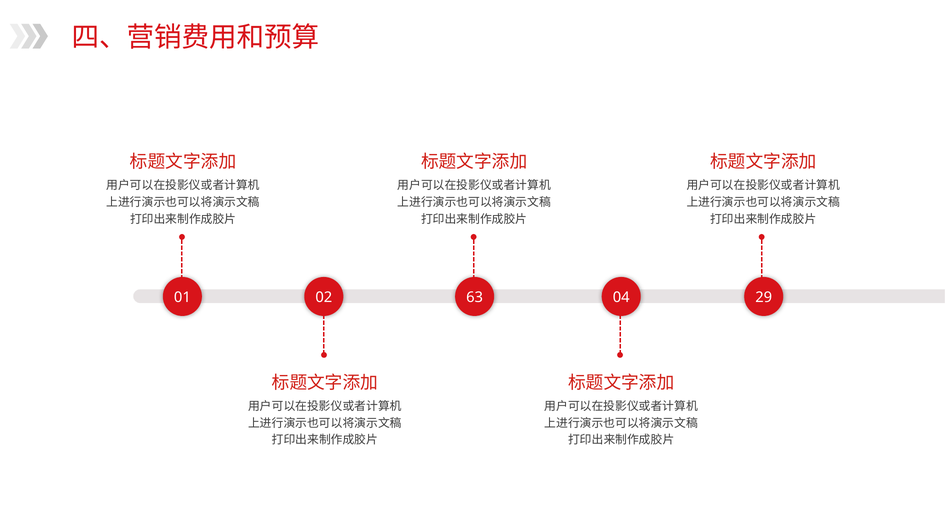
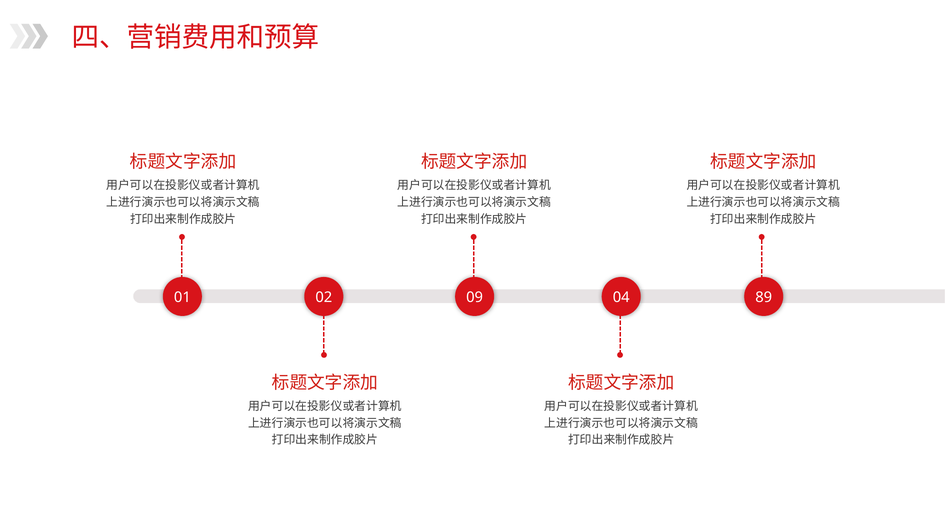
63: 63 -> 09
29: 29 -> 89
